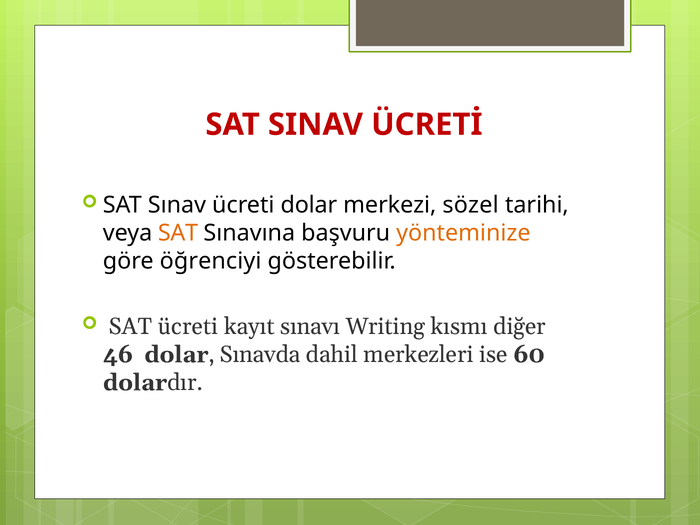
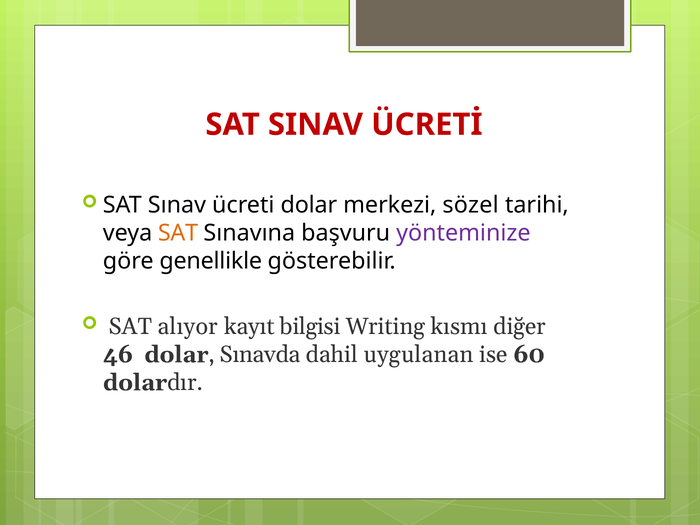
yönteminize colour: orange -> purple
öğrenciyi: öğrenciyi -> genellikle
SAT ücreti: ücreti -> alıyor
sınavı: sınavı -> bilgisi
merkezleri: merkezleri -> uygulanan
